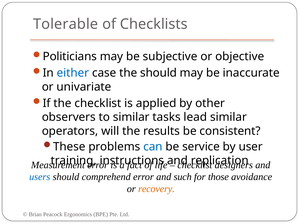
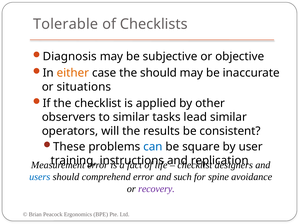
Politicians: Politicians -> Diagnosis
either colour: blue -> orange
univariate: univariate -> situations
service: service -> square
those: those -> spine
recovery colour: orange -> purple
